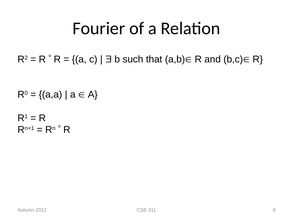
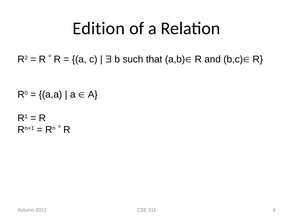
Fourier: Fourier -> Edition
